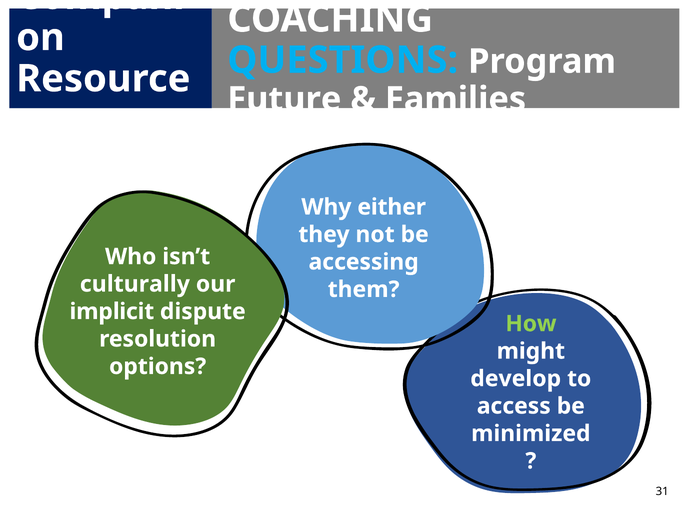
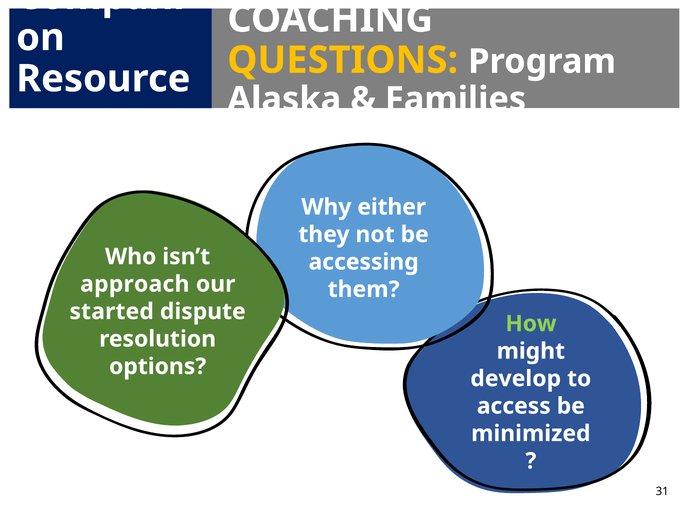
QUESTIONS colour: light blue -> yellow
Future: Future -> Alaska
culturally: culturally -> approach
implicit: implicit -> started
